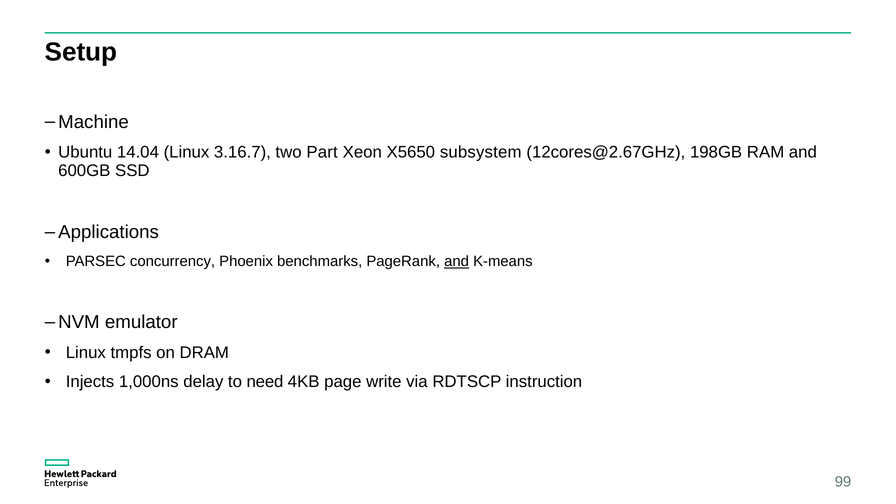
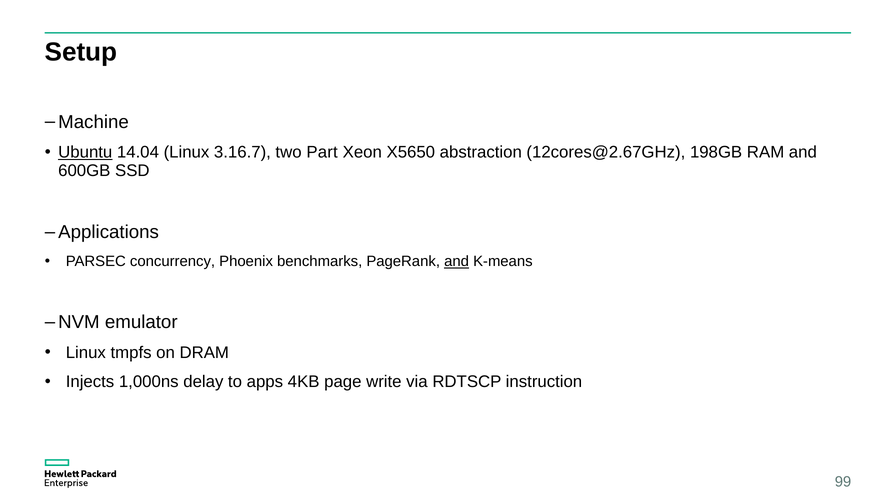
Ubuntu underline: none -> present
subsystem: subsystem -> abstraction
need: need -> apps
